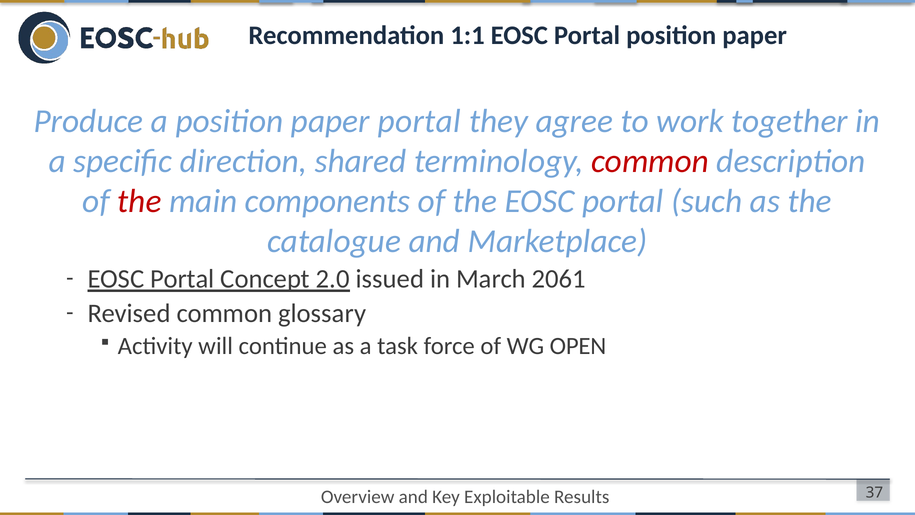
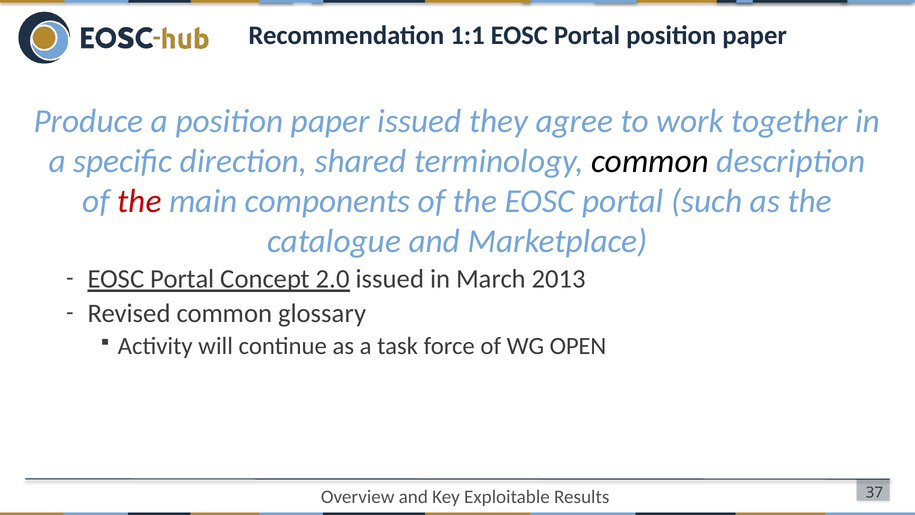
paper portal: portal -> issued
common at (650, 161) colour: red -> black
2061: 2061 -> 2013
